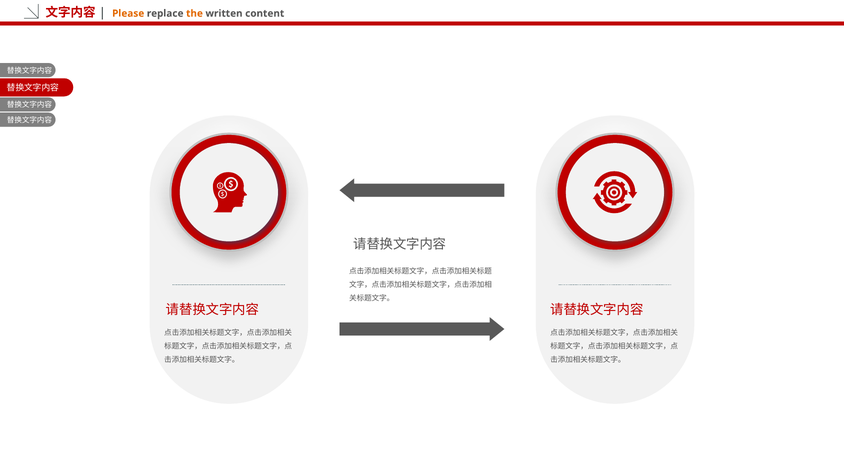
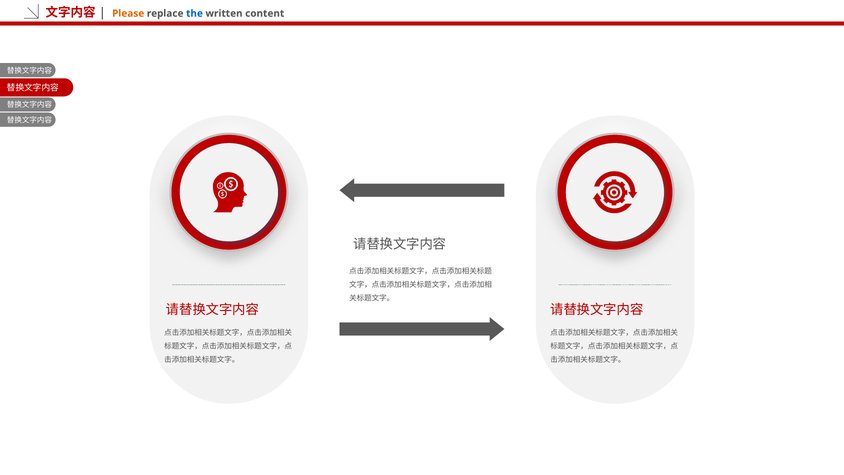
the colour: orange -> blue
